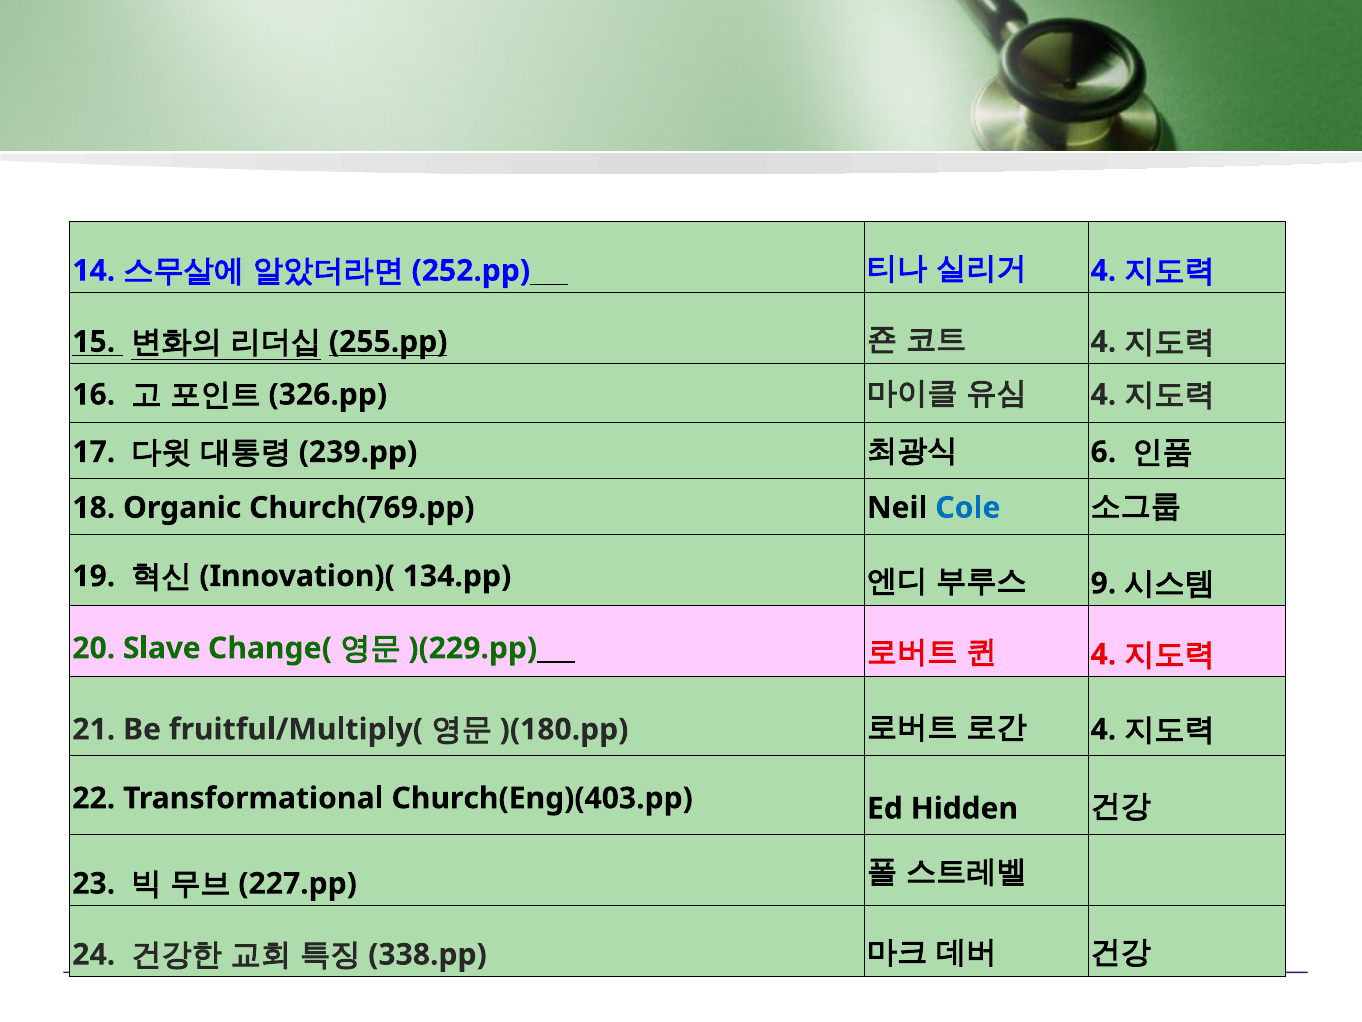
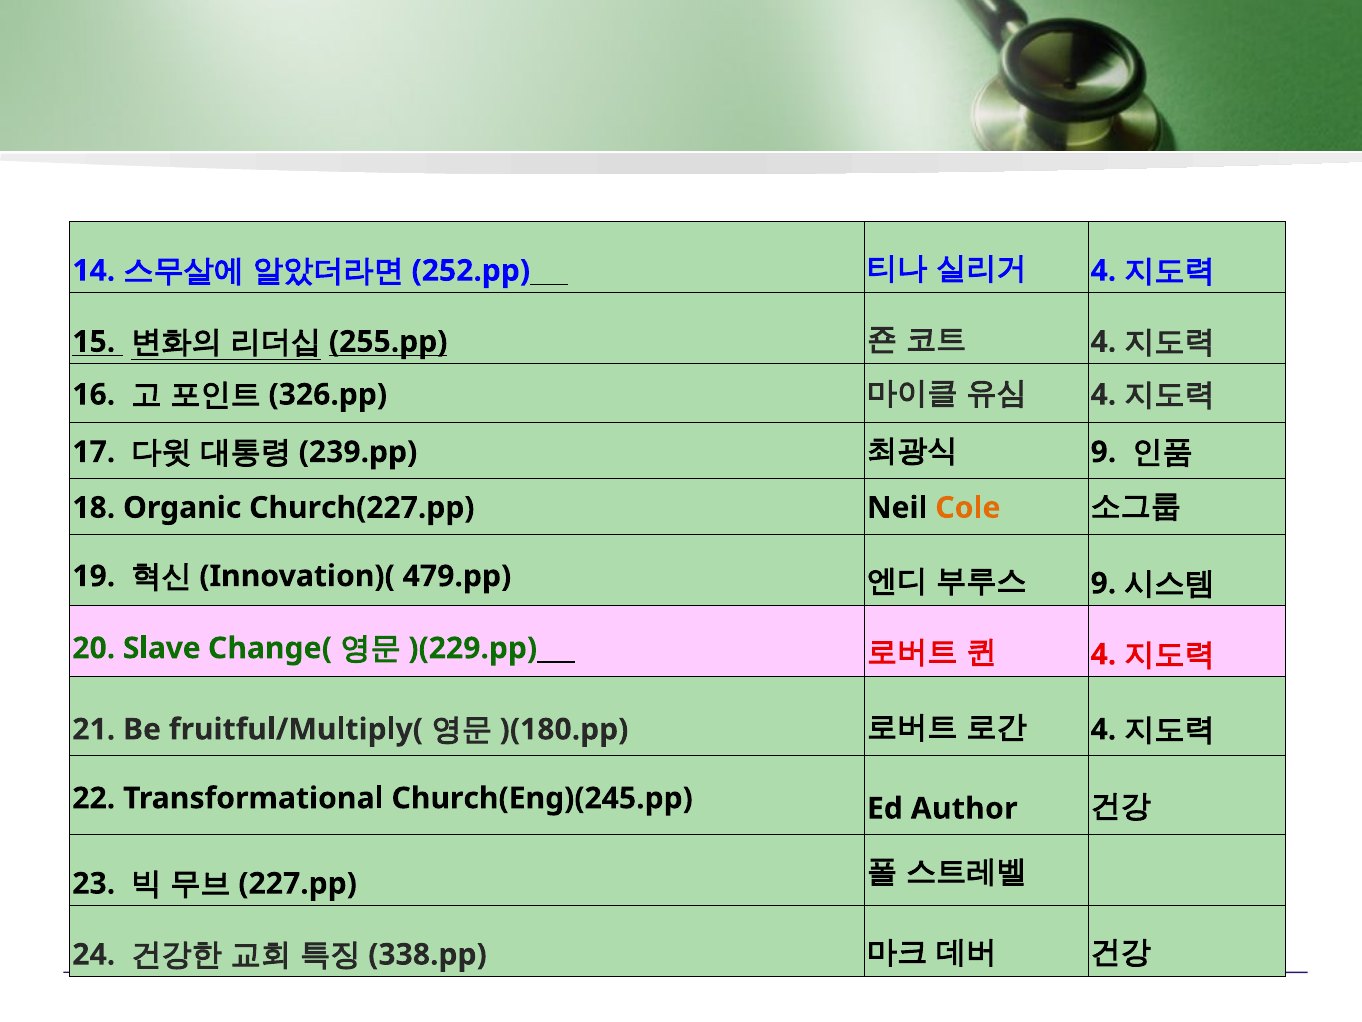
6 at (1103, 452): 6 -> 9
Church(769.pp: Church(769.pp -> Church(227.pp
Cole colour: blue -> orange
134.pp: 134.pp -> 479.pp
Church(Eng)(403.pp: Church(Eng)(403.pp -> Church(Eng)(245.pp
Hidden: Hidden -> Author
